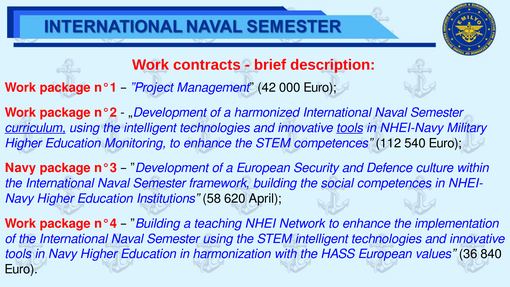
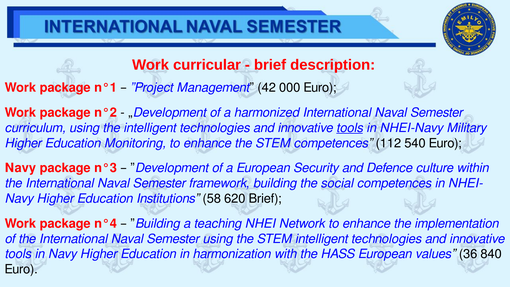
contracts: contracts -> curricular
curriculum underline: present -> none
620 April: April -> Brief
